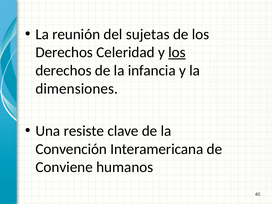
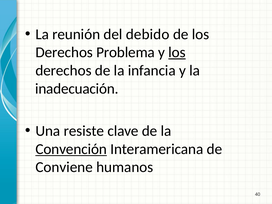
sujetas: sujetas -> debido
Celeridad: Celeridad -> Problema
dimensiones: dimensiones -> inadecuación
Convención underline: none -> present
